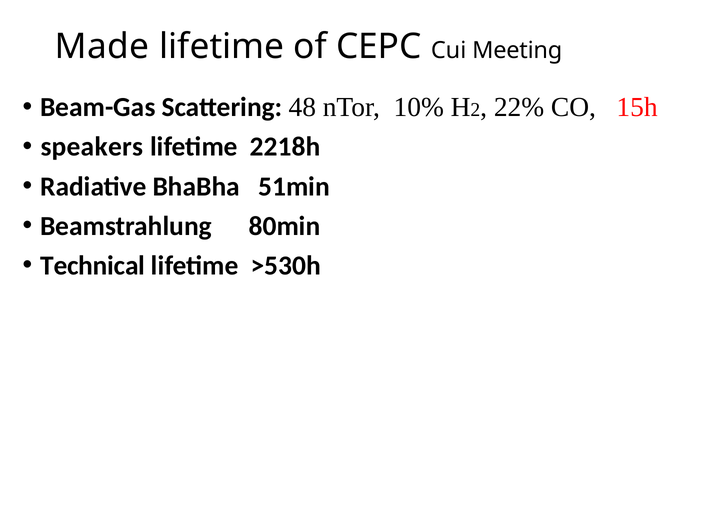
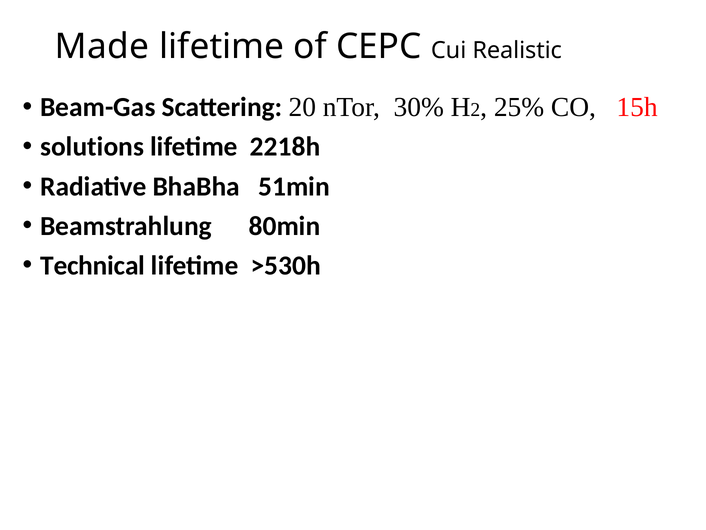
Meeting: Meeting -> Realistic
48: 48 -> 20
10%: 10% -> 30%
22%: 22% -> 25%
speakers: speakers -> solutions
